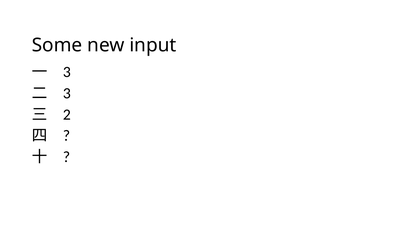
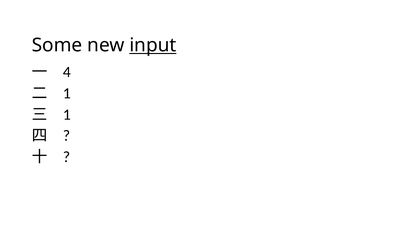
input underline: none -> present
3 at (67, 72): 3 -> 4
3 at (67, 93): 3 -> 1
2 at (67, 115): 2 -> 1
